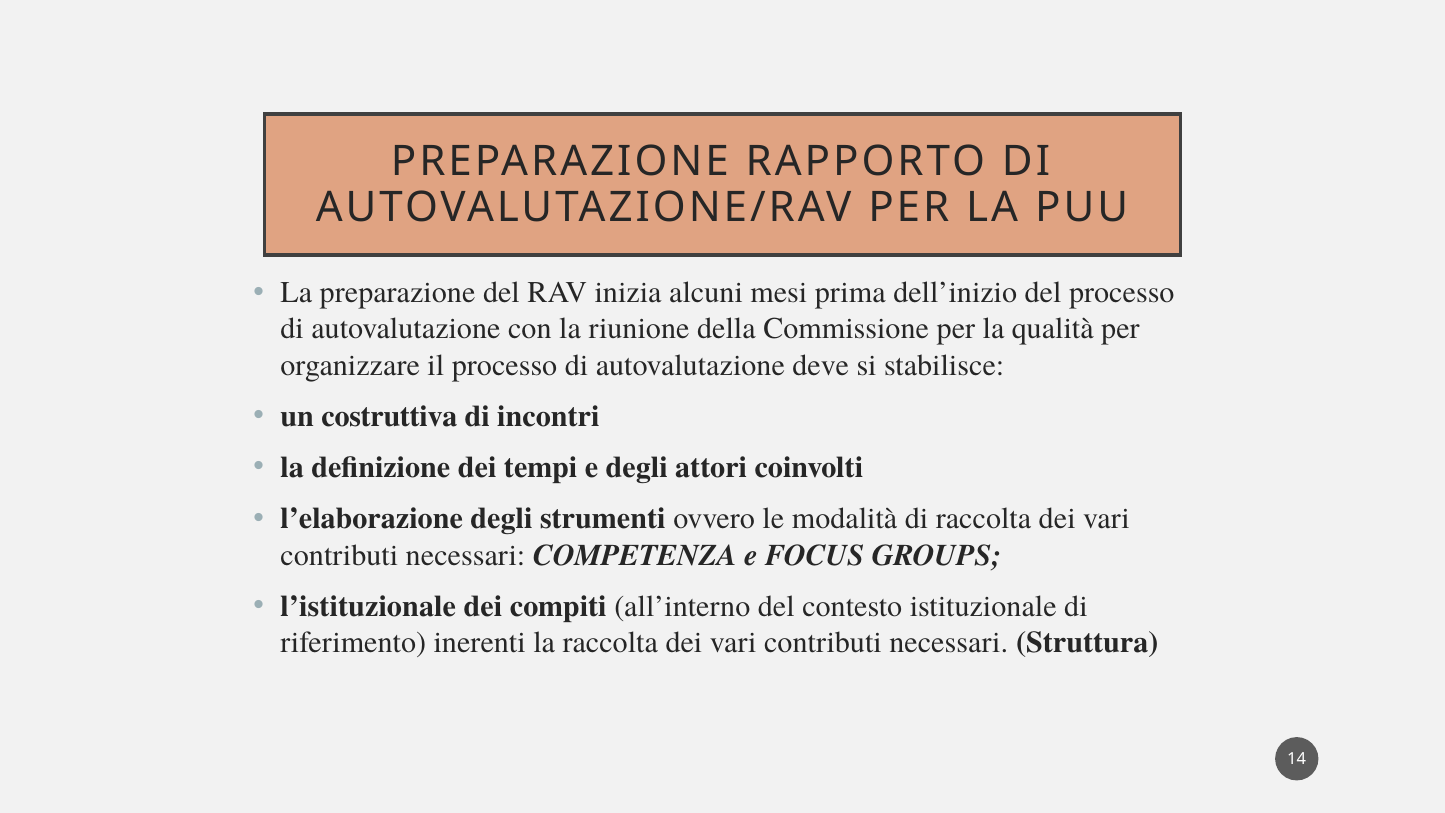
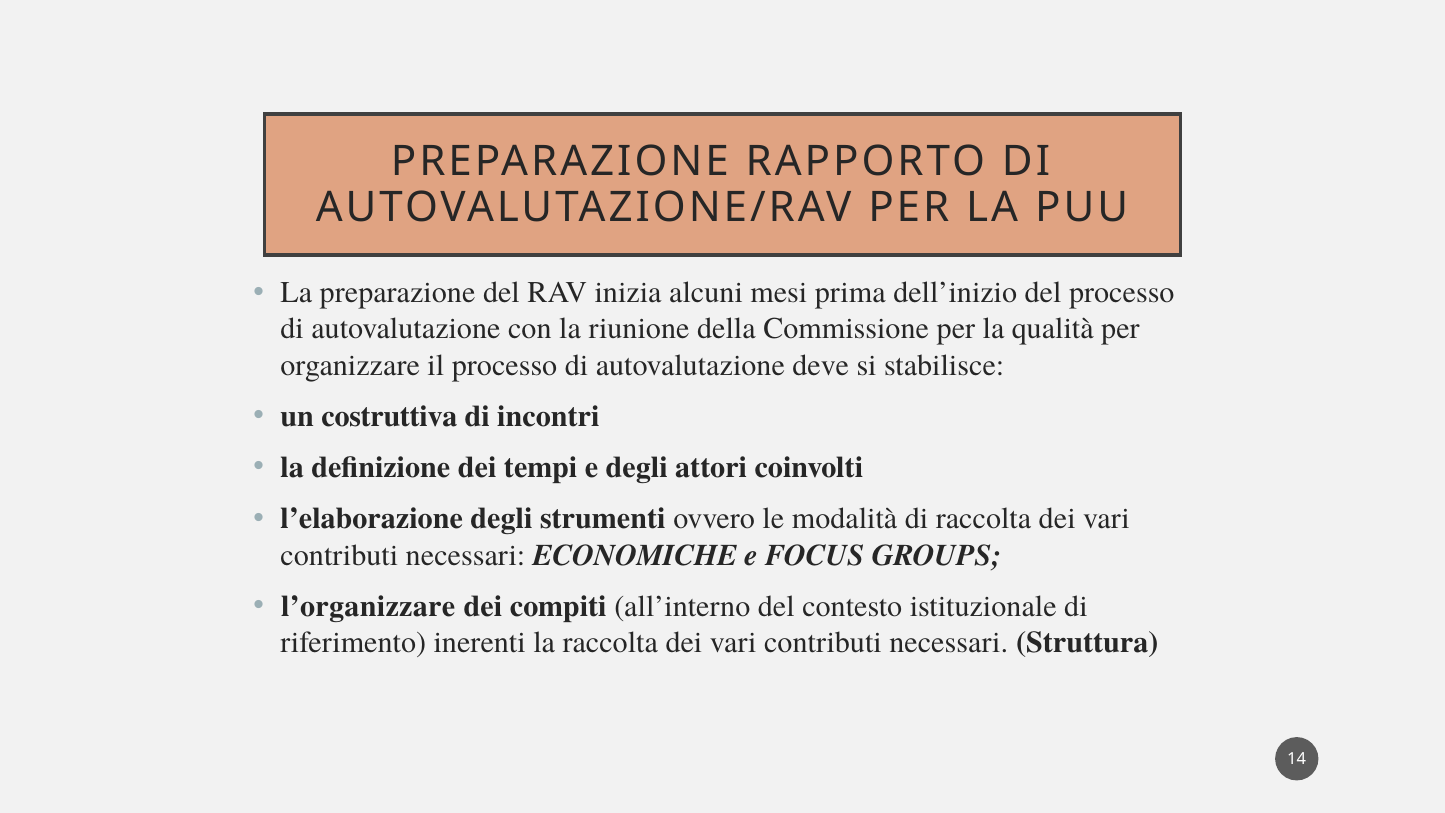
COMPETENZA: COMPETENZA -> ECONOMICHE
l’istituzionale: l’istituzionale -> l’organizzare
